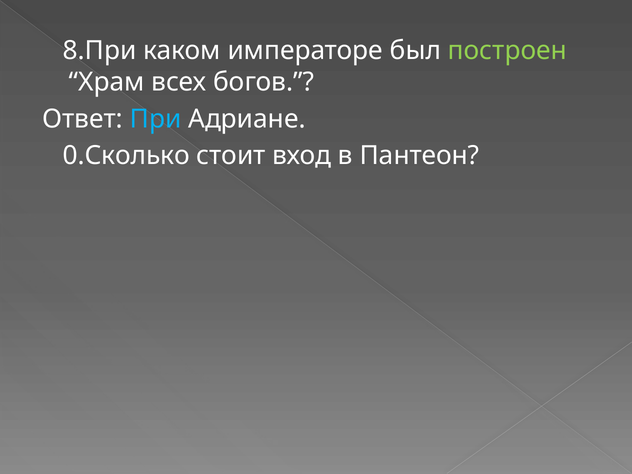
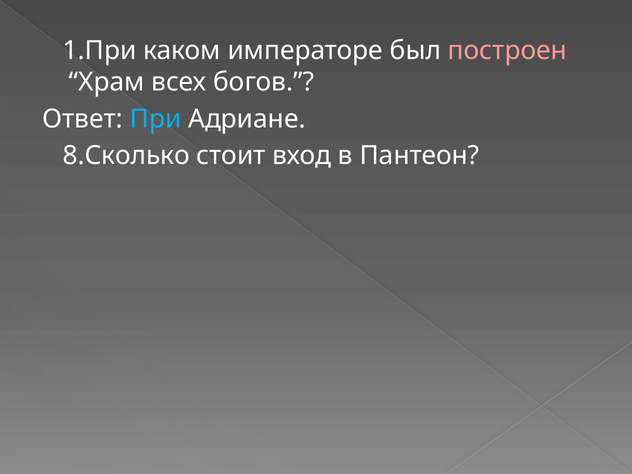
8.При: 8.При -> 1.При
построен colour: light green -> pink
0.Сколько: 0.Сколько -> 8.Сколько
